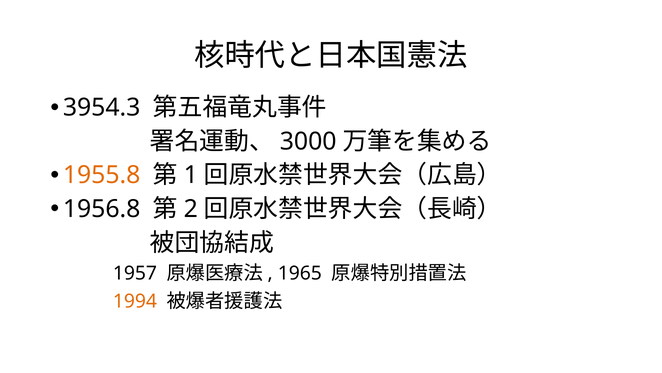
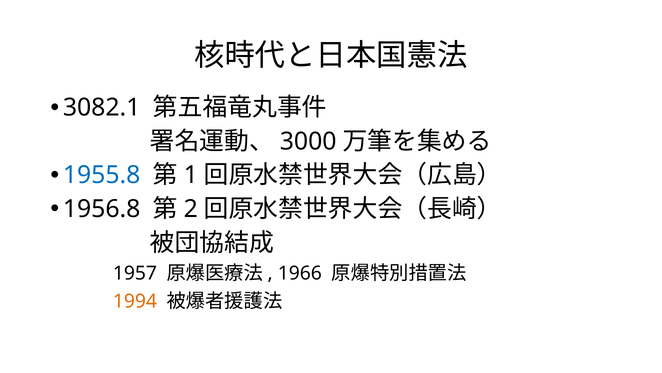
3954.3: 3954.3 -> 3082.1
1955.8 colour: orange -> blue
1965: 1965 -> 1966
